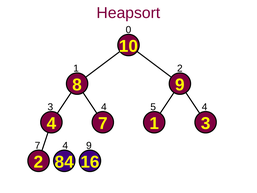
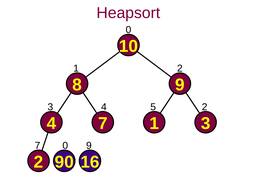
5 4: 4 -> 2
7 4: 4 -> 0
84: 84 -> 90
